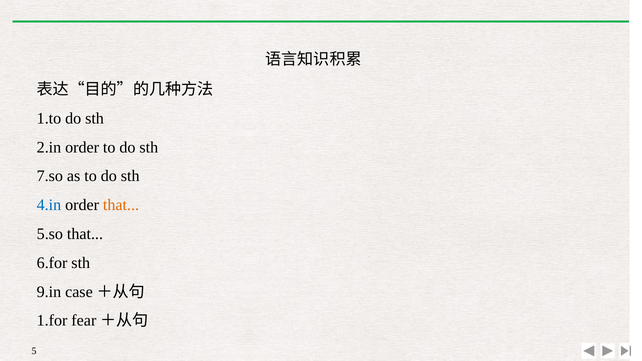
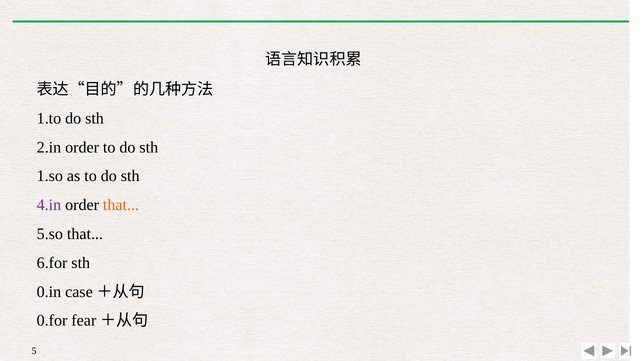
7.so: 7.so -> 1.so
4.in colour: blue -> purple
9.in: 9.in -> 0.in
1.for: 1.for -> 0.for
